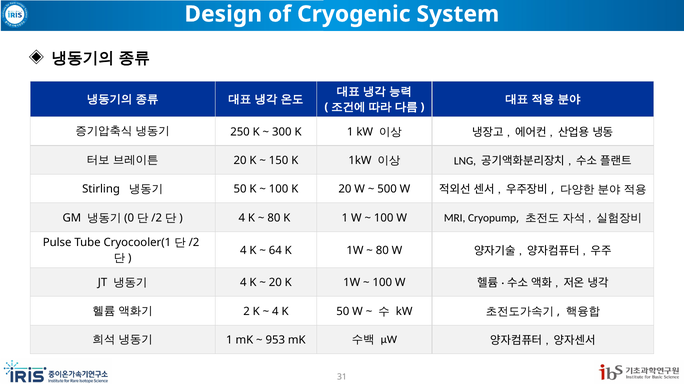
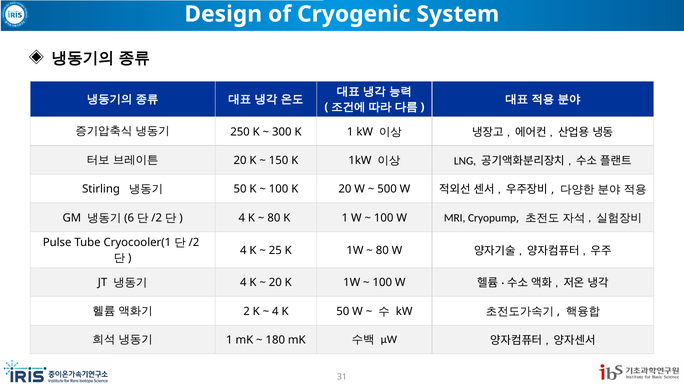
0: 0 -> 6
64: 64 -> 25
953: 953 -> 180
